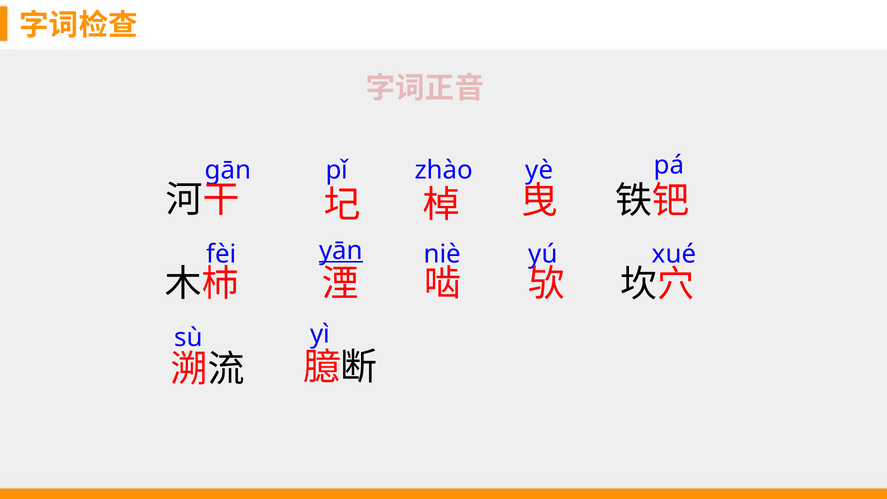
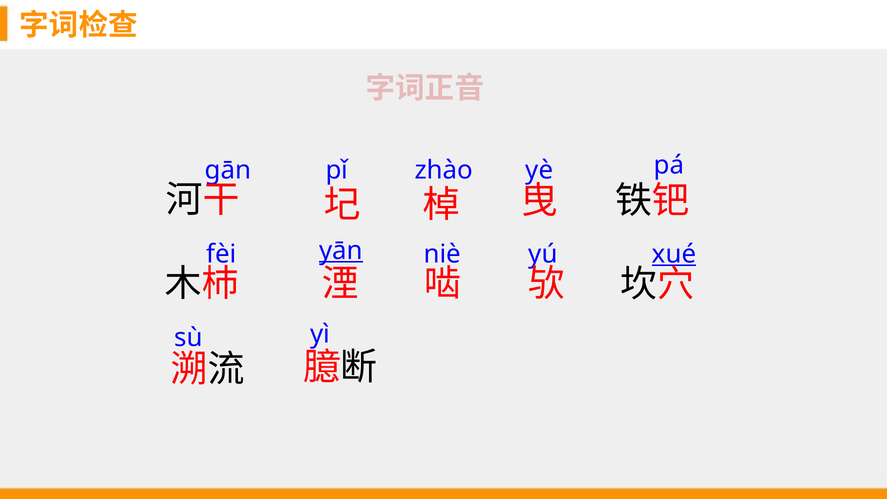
xué underline: none -> present
